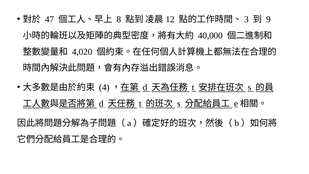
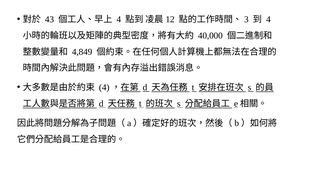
47: 47 -> 43
8 at (119, 19): 8 -> 4
9 at (268, 19): 9 -> 4
4,020: 4,020 -> 4,849
